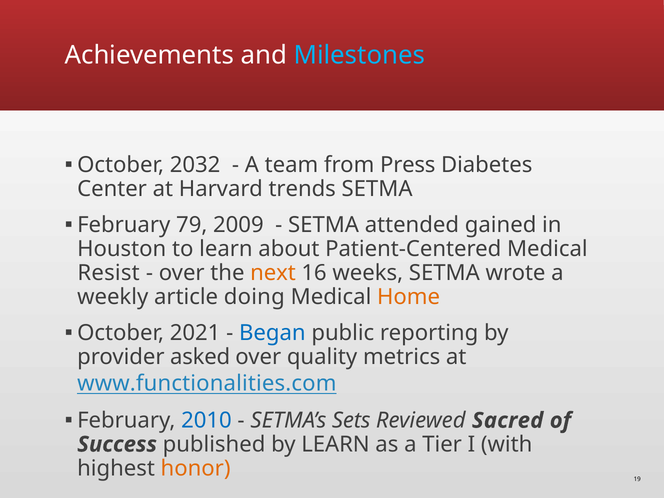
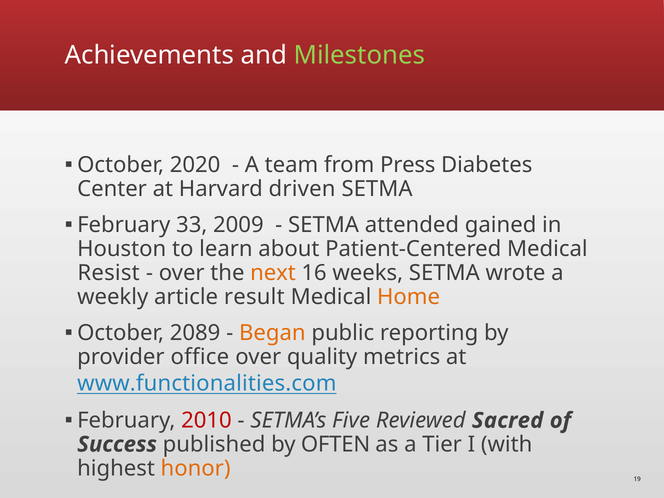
Milestones colour: light blue -> light green
2032: 2032 -> 2020
trends: trends -> driven
79: 79 -> 33
doing: doing -> result
2021: 2021 -> 2089
Began colour: blue -> orange
asked: asked -> office
2010 colour: blue -> red
Sets: Sets -> Five
by LEARN: LEARN -> OFTEN
